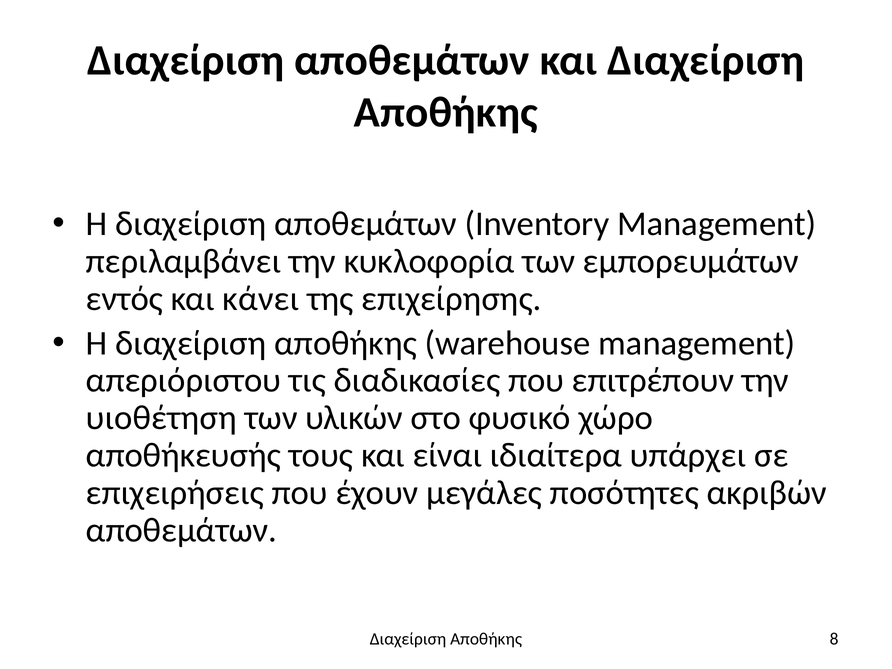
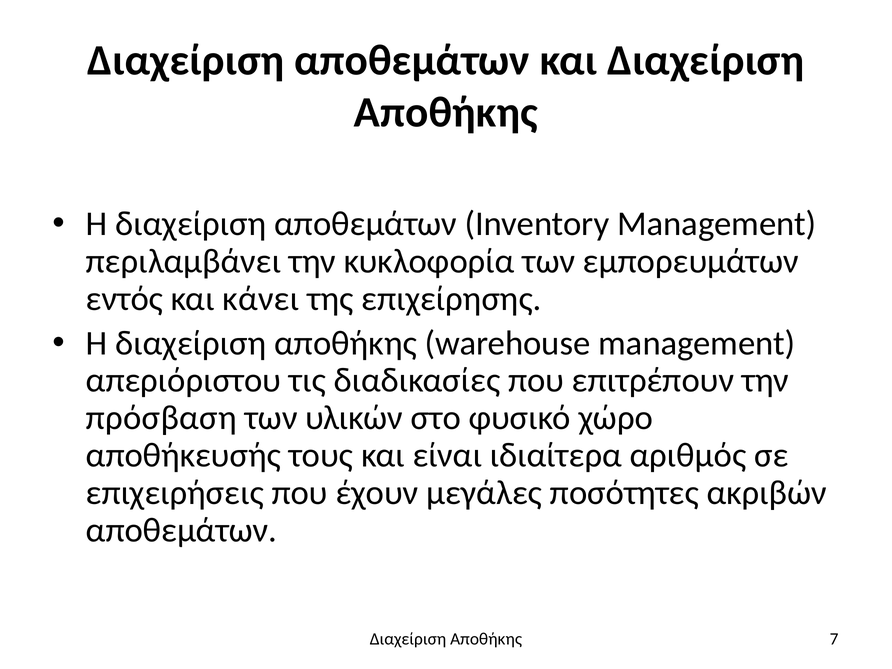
υιοθέτηση: υιοθέτηση -> πρόσβαση
υπάρχει: υπάρχει -> αριθμός
8: 8 -> 7
